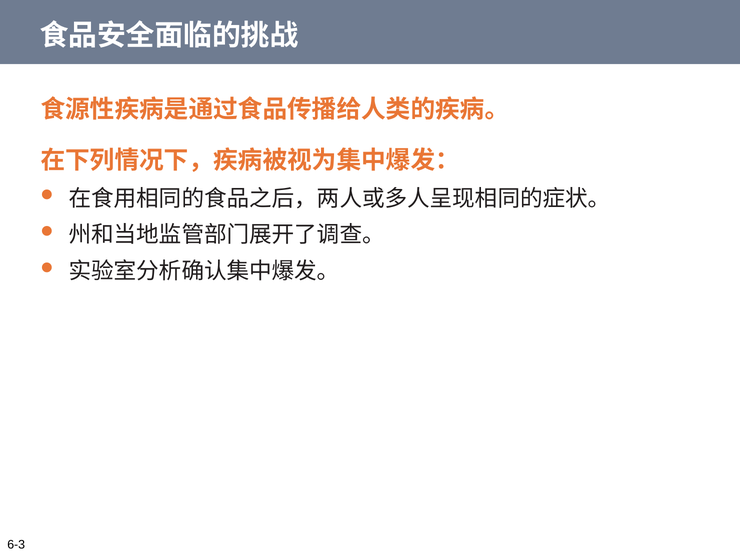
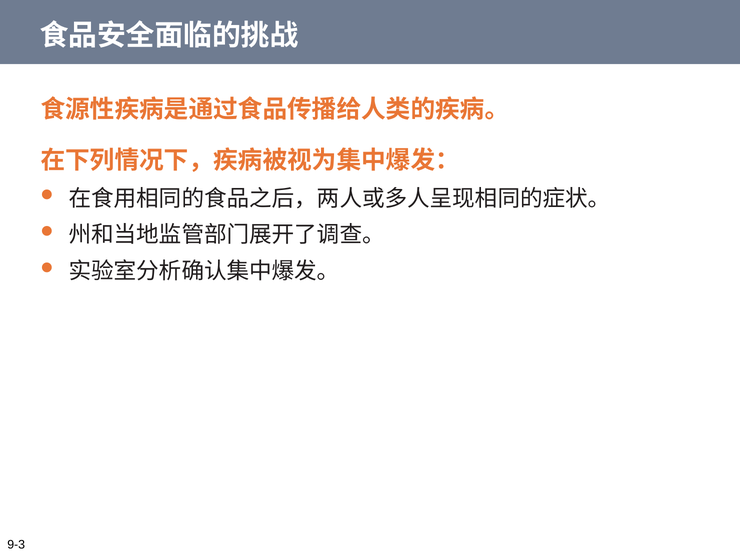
6-3: 6-3 -> 9-3
